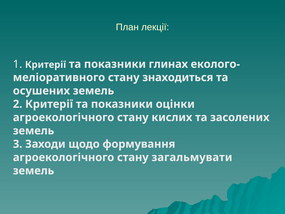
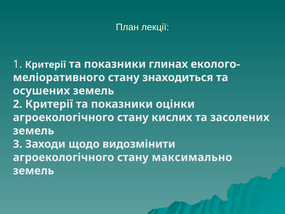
формування: формування -> видозмінити
загальмувати: загальмувати -> максимально
